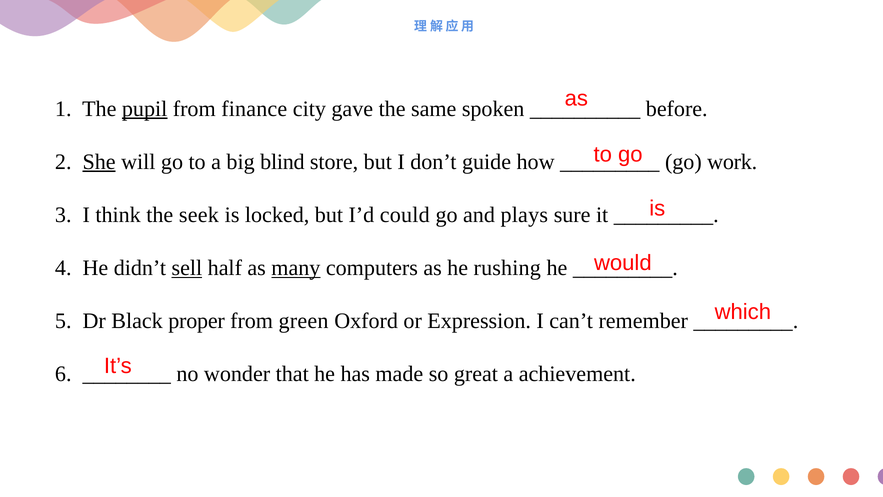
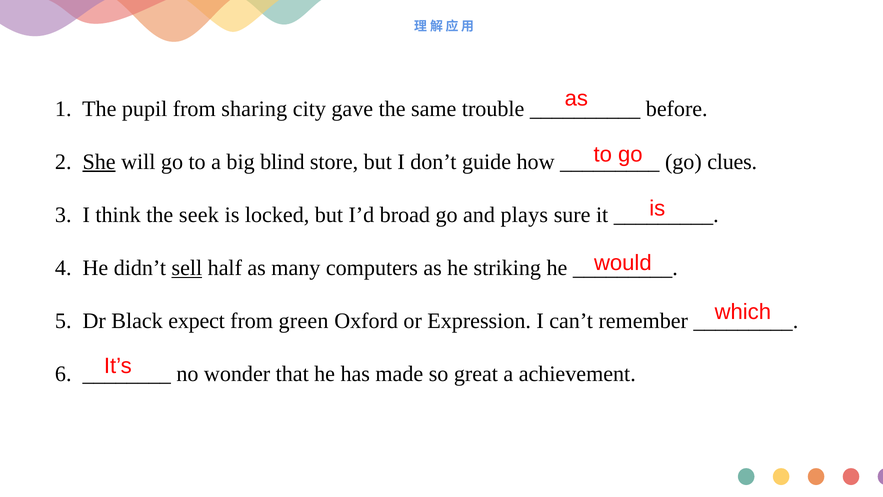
pupil underline: present -> none
finance: finance -> sharing
spoken: spoken -> trouble
work: work -> clues
could: could -> broad
many underline: present -> none
rushing: rushing -> striking
proper: proper -> expect
